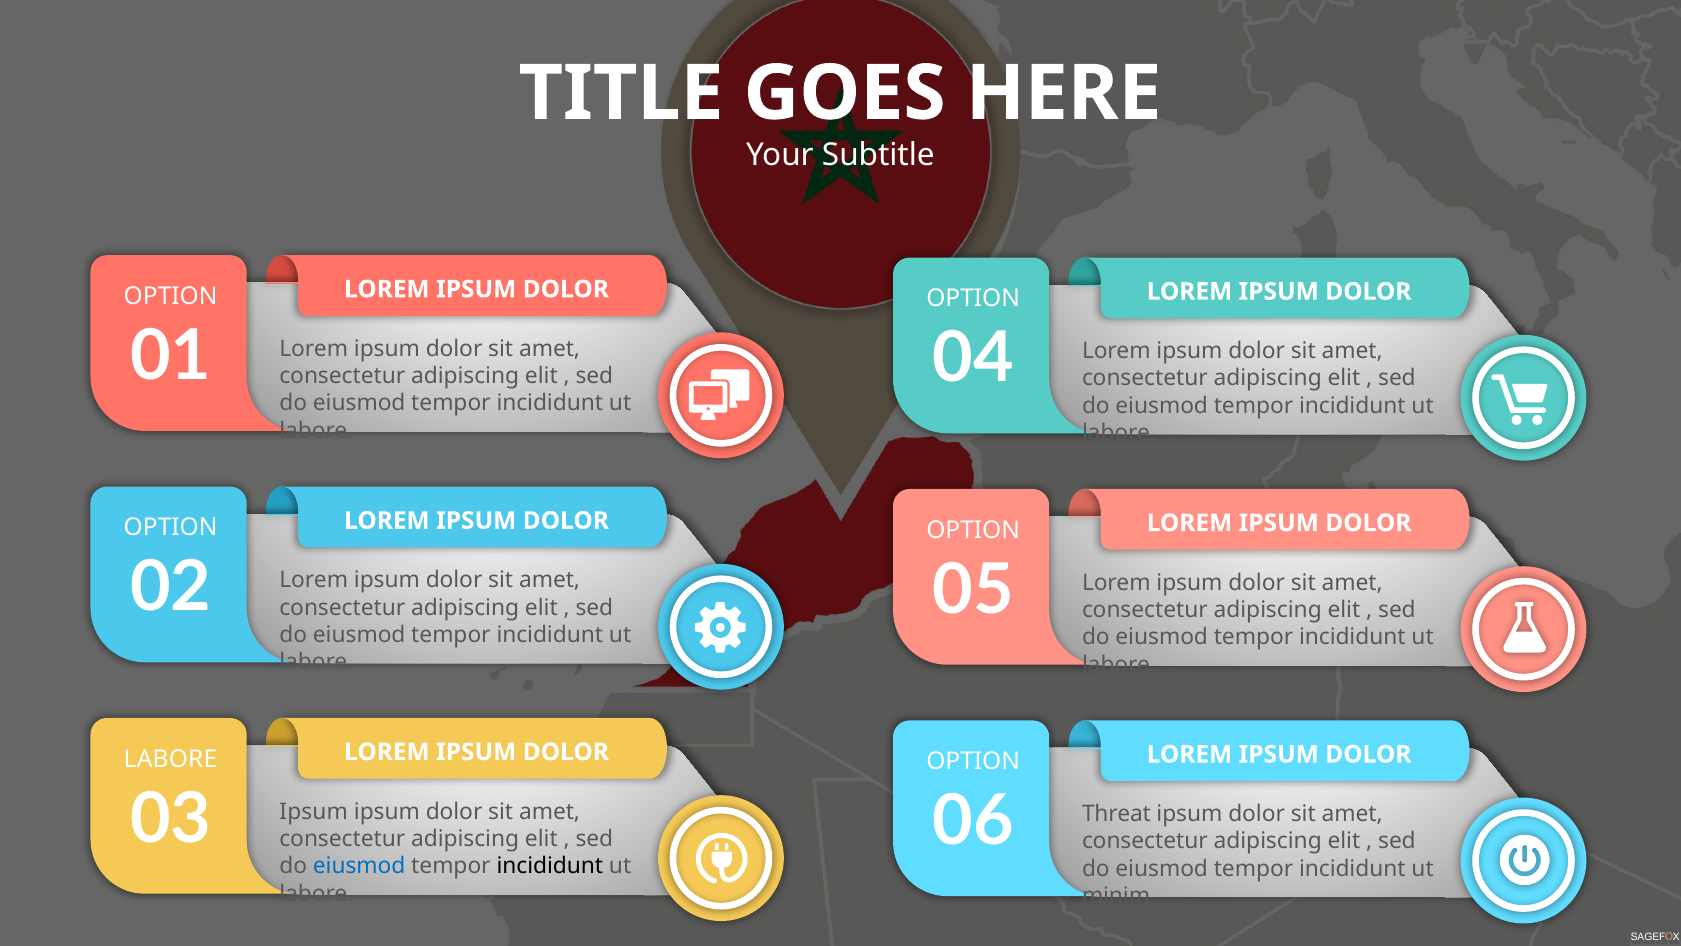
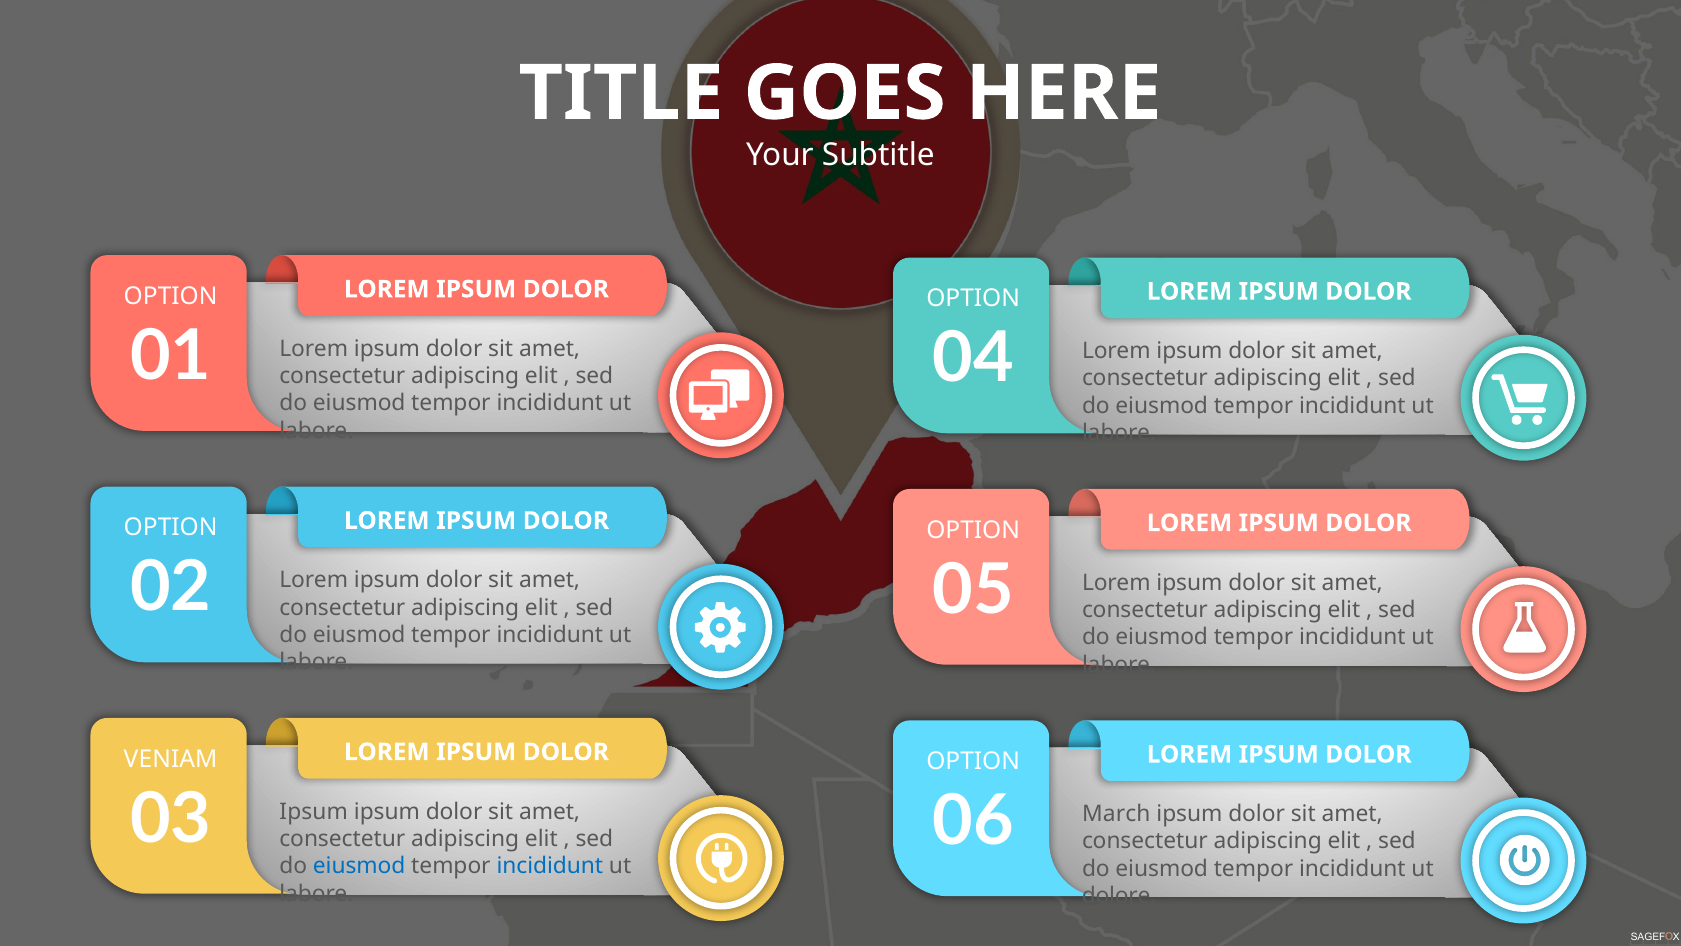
LABORE at (171, 759): LABORE -> VENIAM
Threat: Threat -> March
incididunt at (550, 866) colour: black -> blue
minim: minim -> dolore
